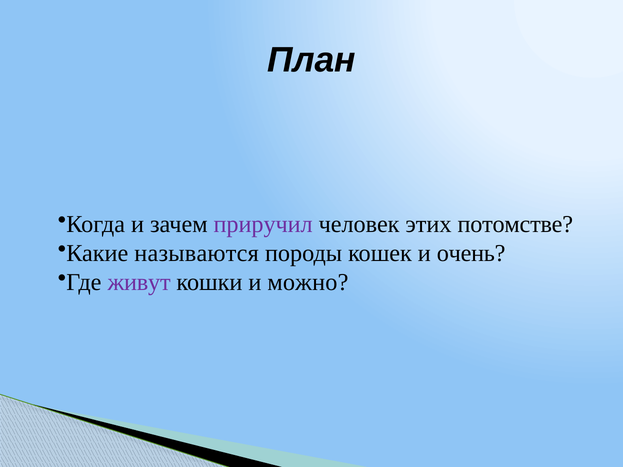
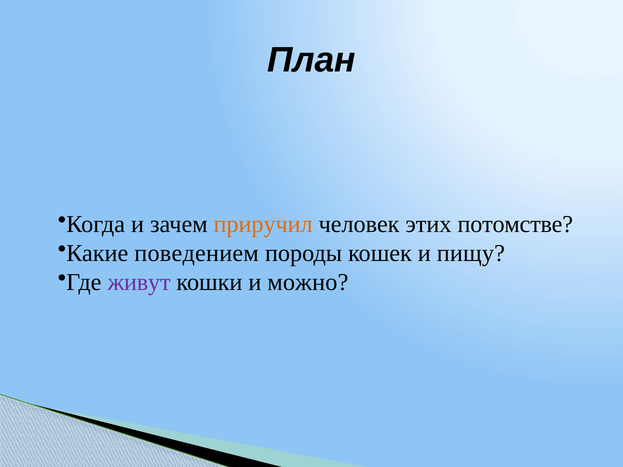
приручил colour: purple -> orange
называются: называются -> поведением
очень: очень -> пищу
